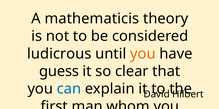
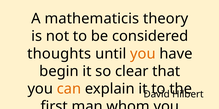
ludicrous: ludicrous -> thoughts
guess: guess -> begin
can colour: blue -> orange
